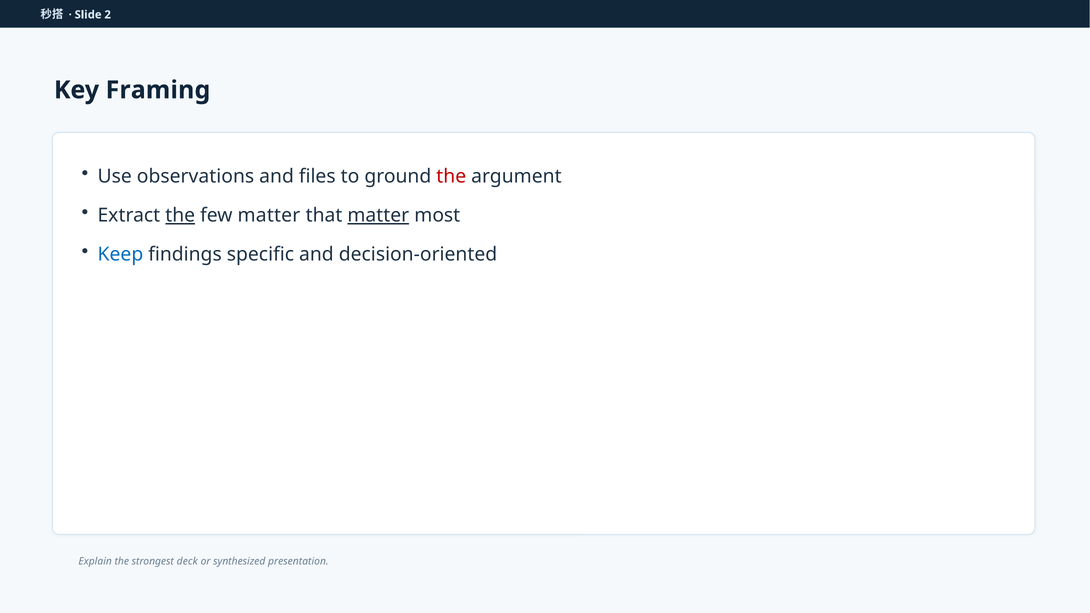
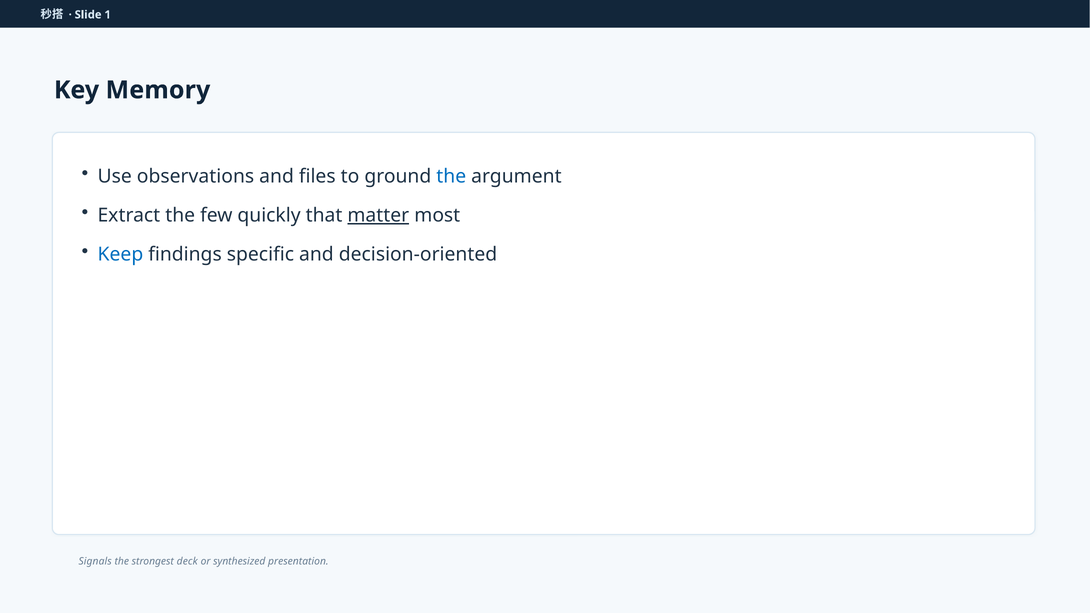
2: 2 -> 1
Framing: Framing -> Memory
the at (451, 176) colour: red -> blue
the at (180, 215) underline: present -> none
few matter: matter -> quickly
Explain: Explain -> Signals
